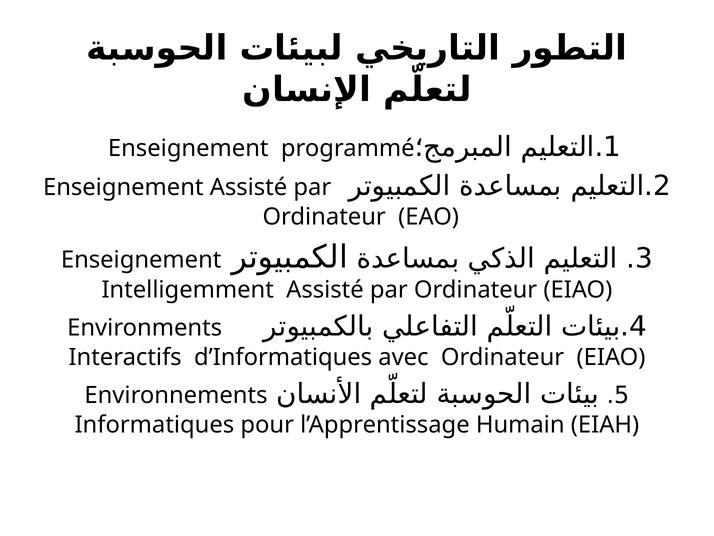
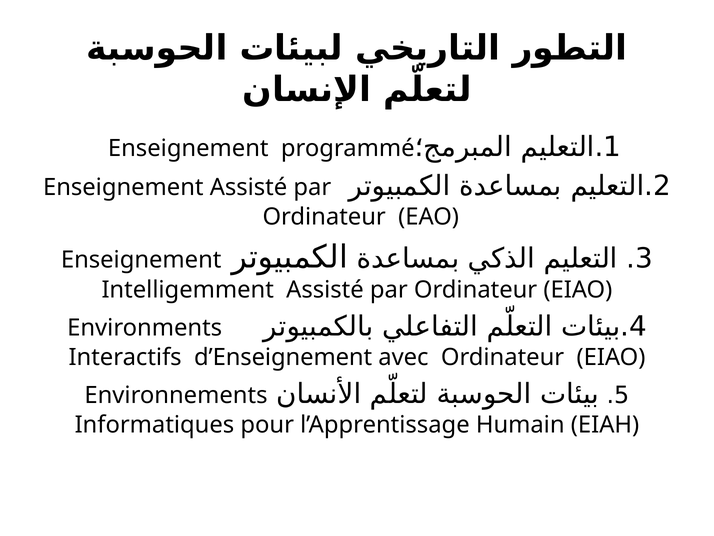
d’Informatiques: d’Informatiques -> d’Enseignement
